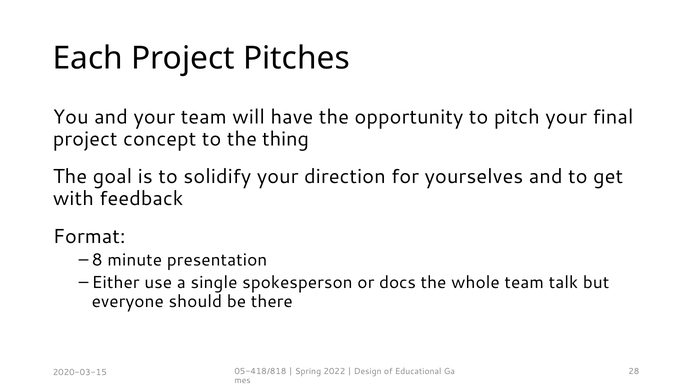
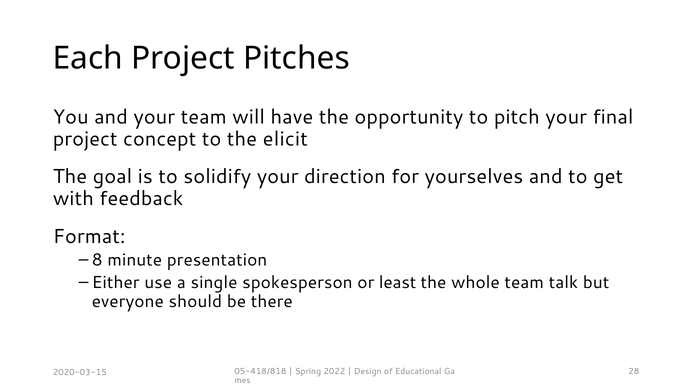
thing: thing -> elicit
docs: docs -> least
